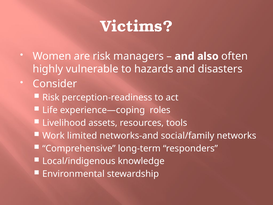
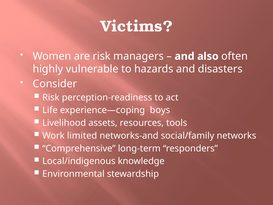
roles: roles -> boys
